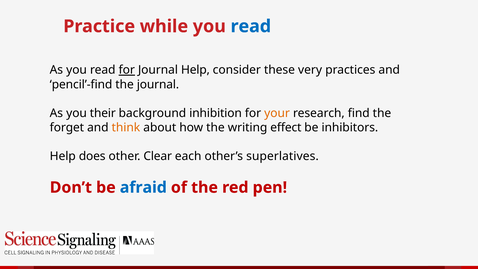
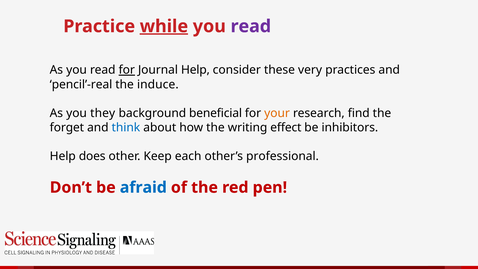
while underline: none -> present
read at (251, 26) colour: blue -> purple
pencil’-find: pencil’-find -> pencil’-real
the journal: journal -> induce
their: their -> they
inhibition: inhibition -> beneficial
think colour: orange -> blue
Clear: Clear -> Keep
superlatives: superlatives -> professional
